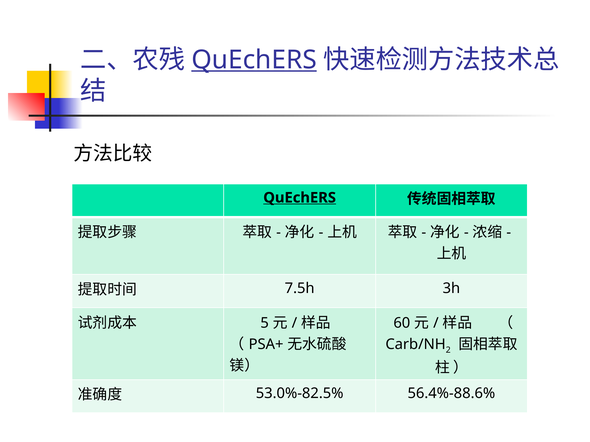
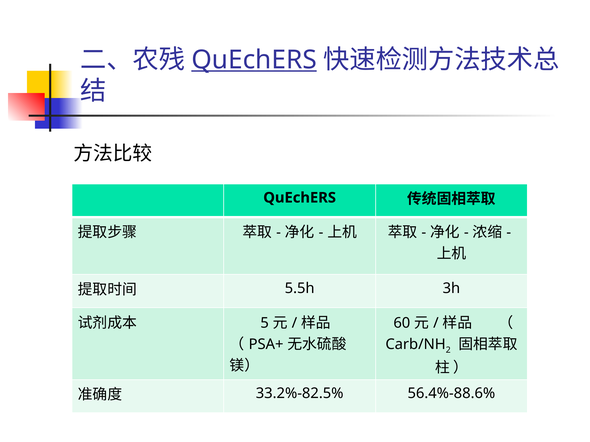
QuEchERS at (300, 198) underline: present -> none
7.5h: 7.5h -> 5.5h
53.0%-82.5%: 53.0%-82.5% -> 33.2%-82.5%
